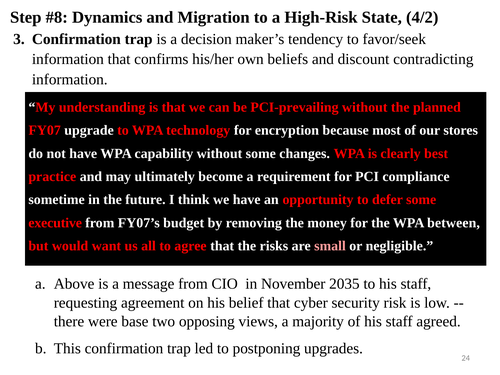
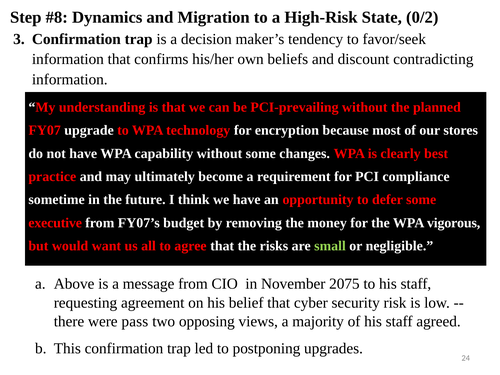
4/2: 4/2 -> 0/2
between: between -> vigorous
small colour: pink -> light green
2035: 2035 -> 2075
base: base -> pass
